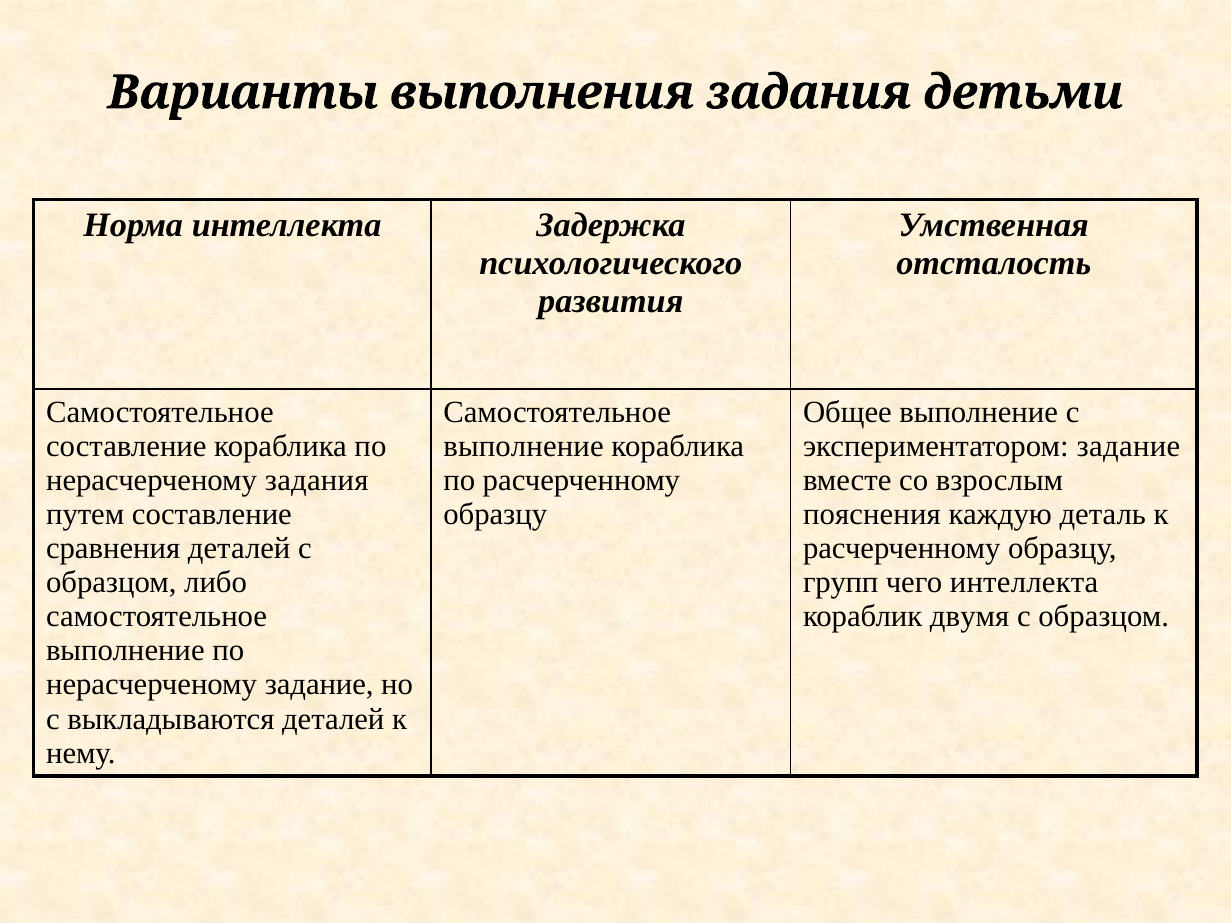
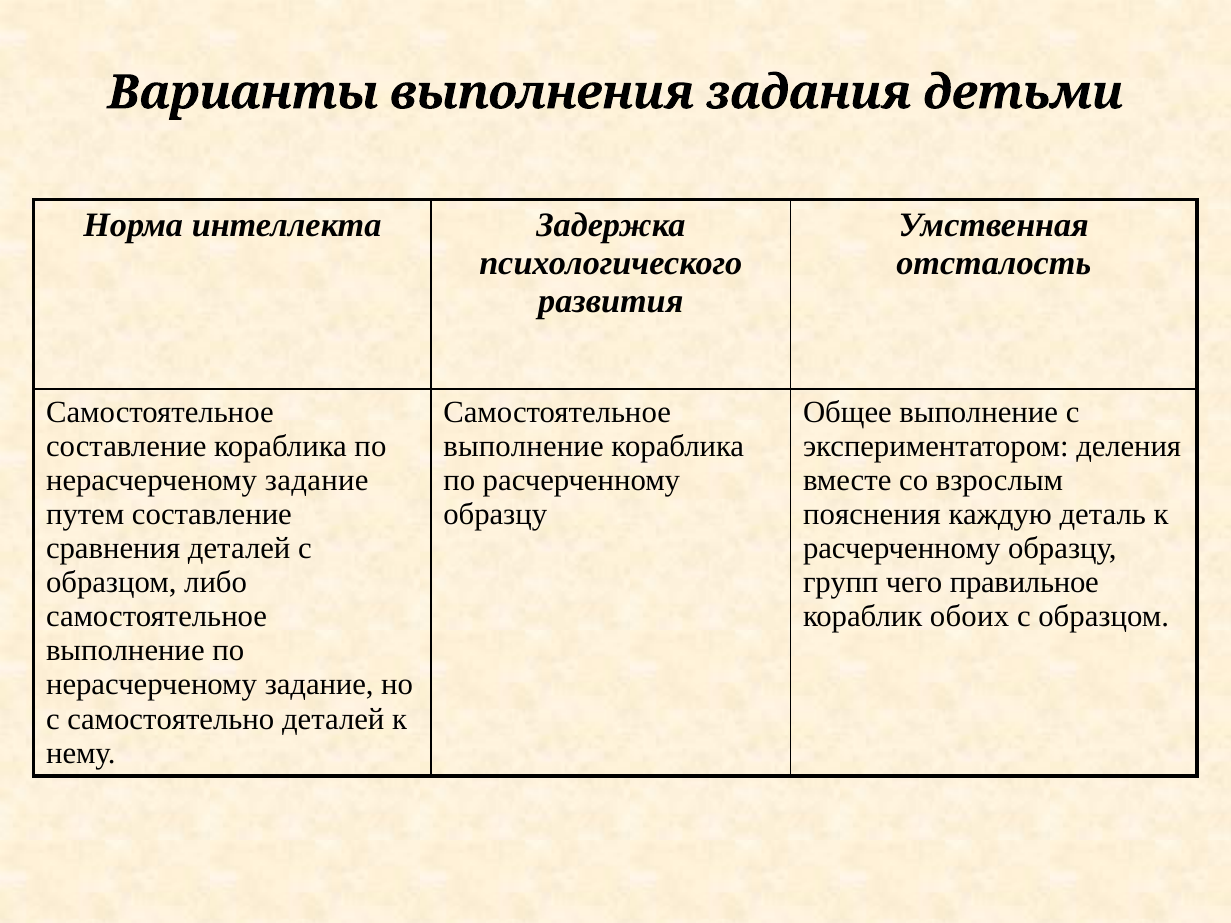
экспериментатором задание: задание -> деления
задания at (317, 481): задания -> задание
чего интеллекта: интеллекта -> правильное
двумя: двумя -> обоих
выкладываются: выкладываются -> самостоятельно
